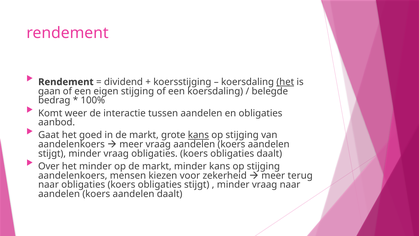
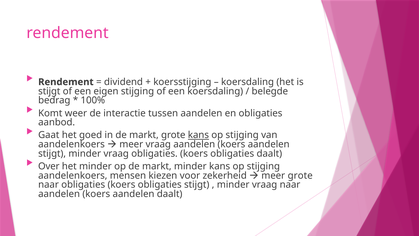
het at (285, 82) underline: present -> none
gaan at (49, 91): gaan -> stijgt
meer terug: terug -> grote
